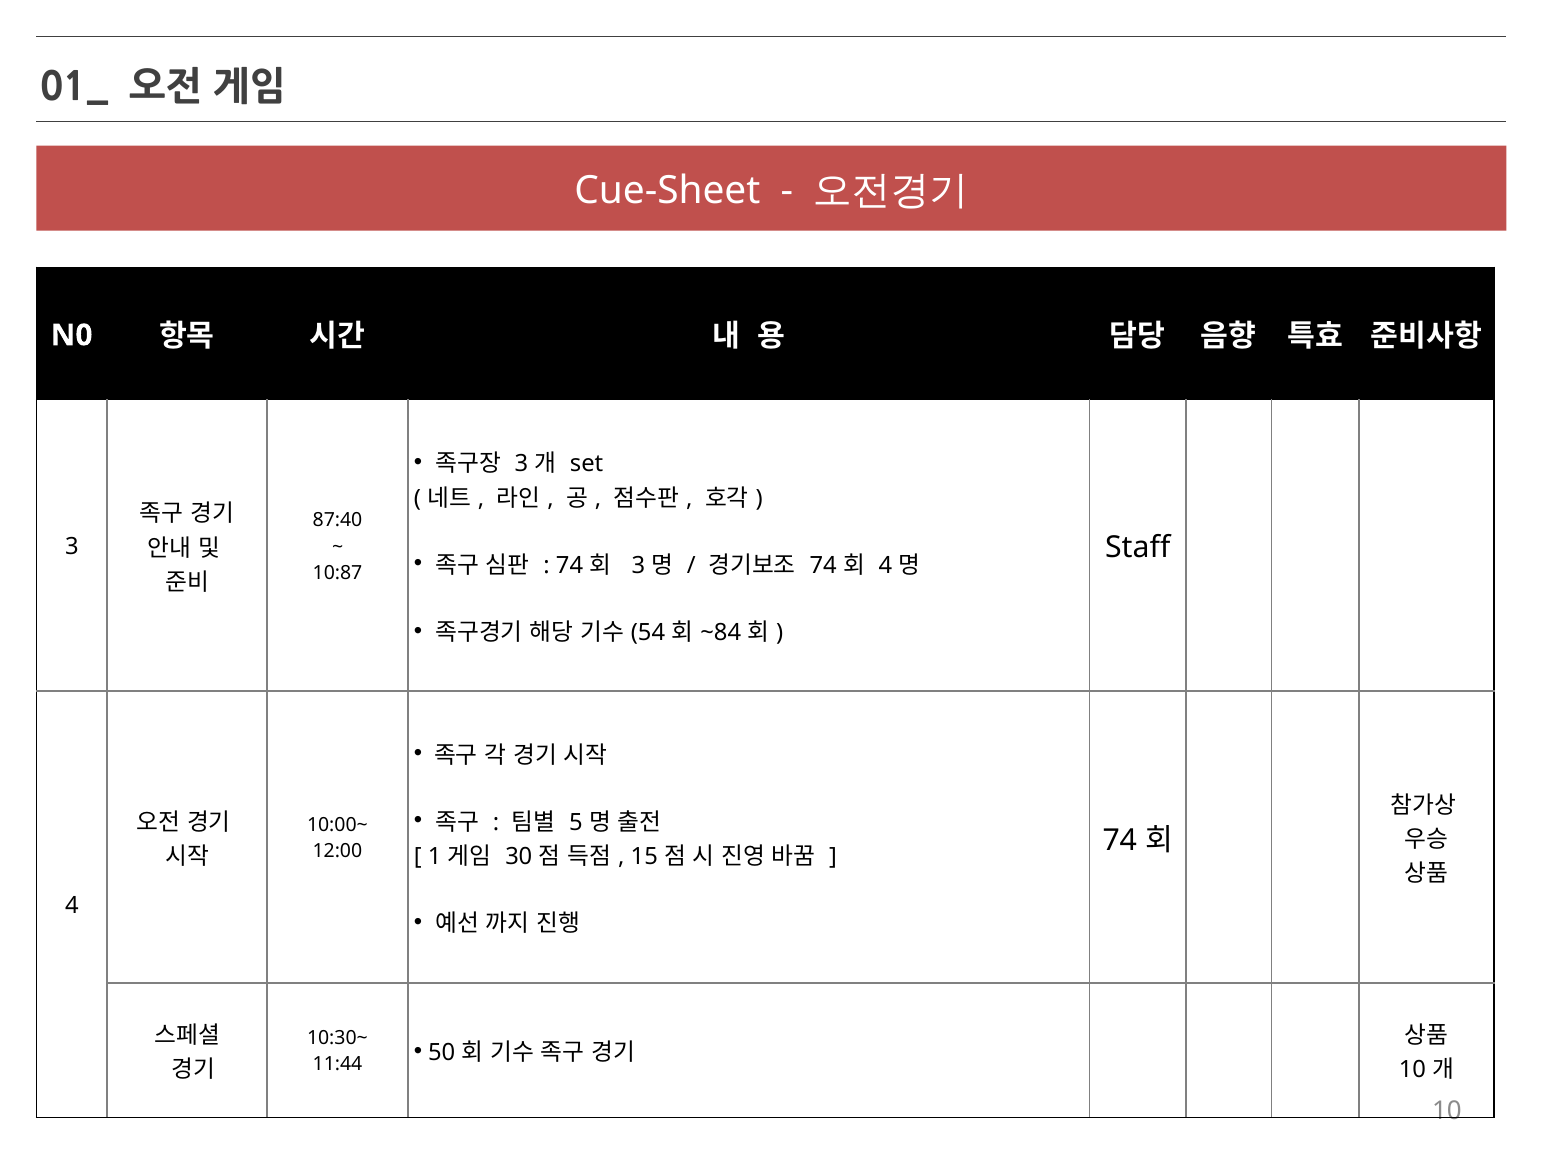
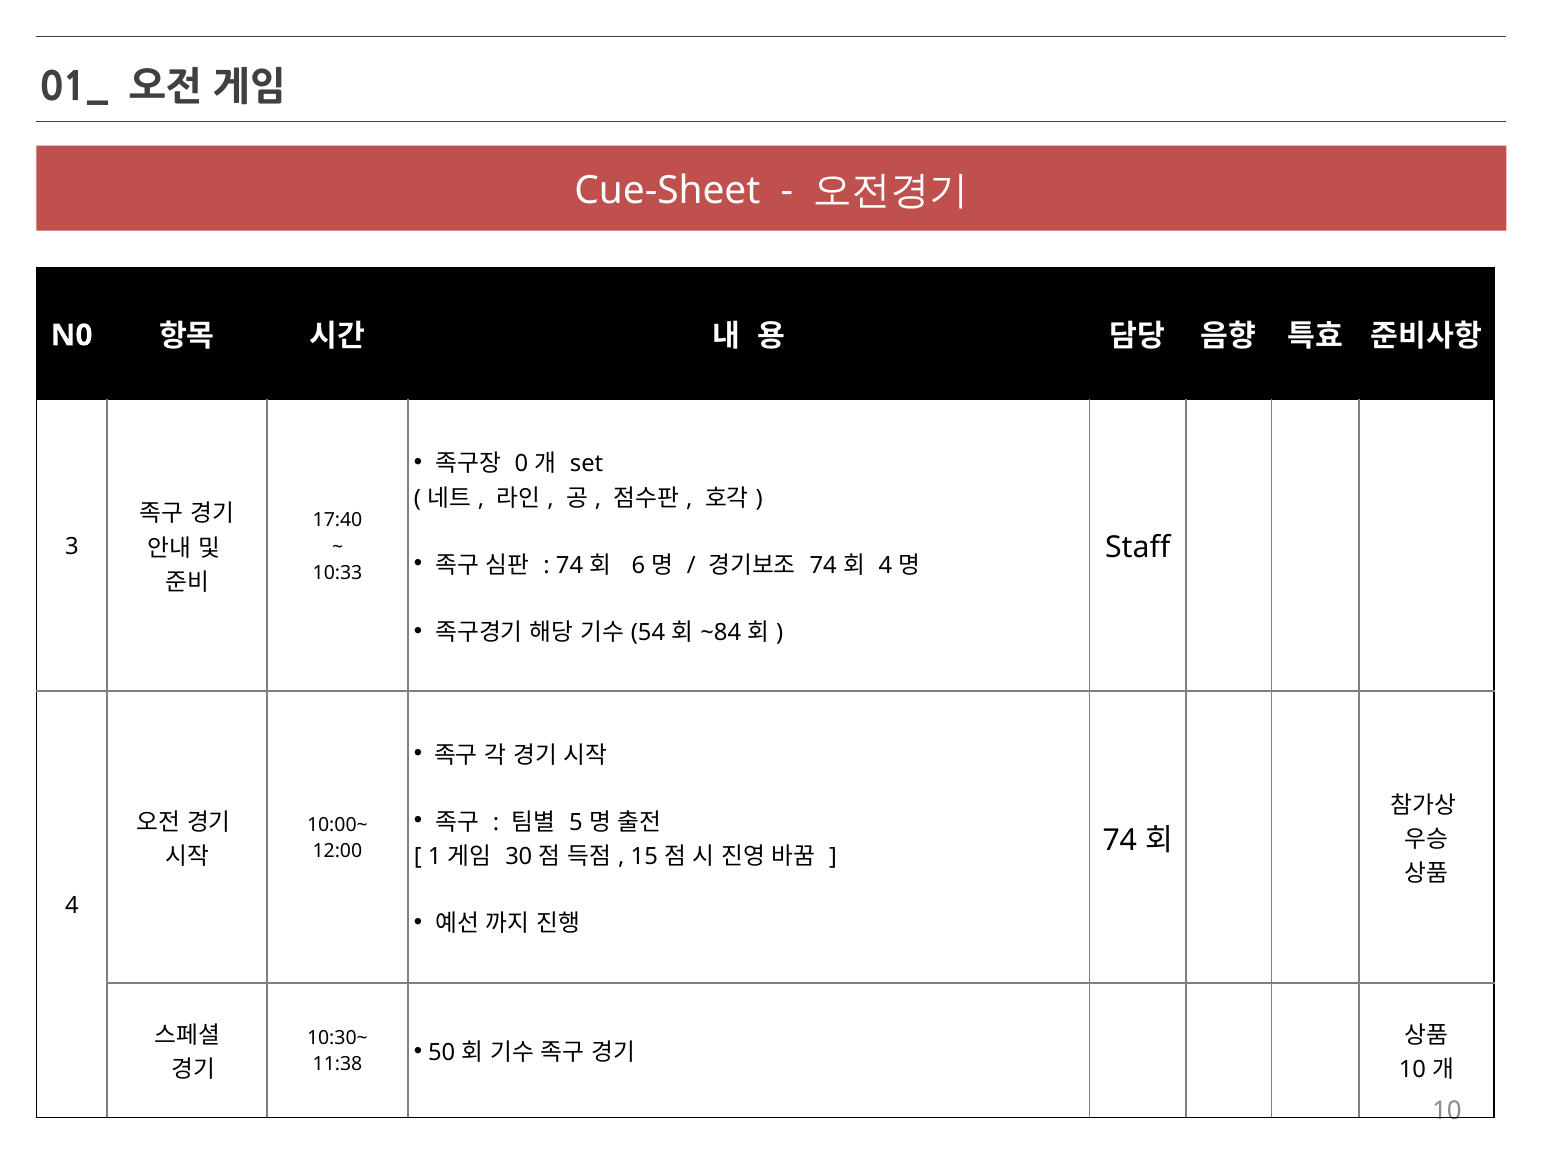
3 at (521, 464): 3 -> 0
87:40: 87:40 -> 17:40
3 at (638, 565): 3 -> 6
10:87: 10:87 -> 10:33
11:44: 11:44 -> 11:38
